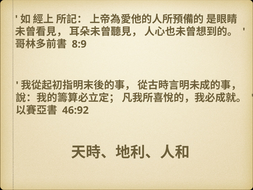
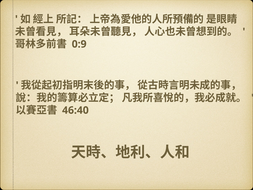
8:9: 8:9 -> 0:9
46:92: 46:92 -> 46:40
